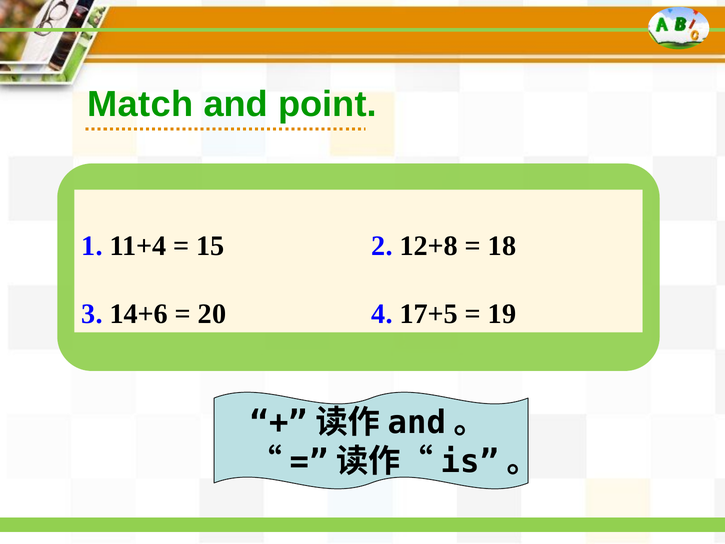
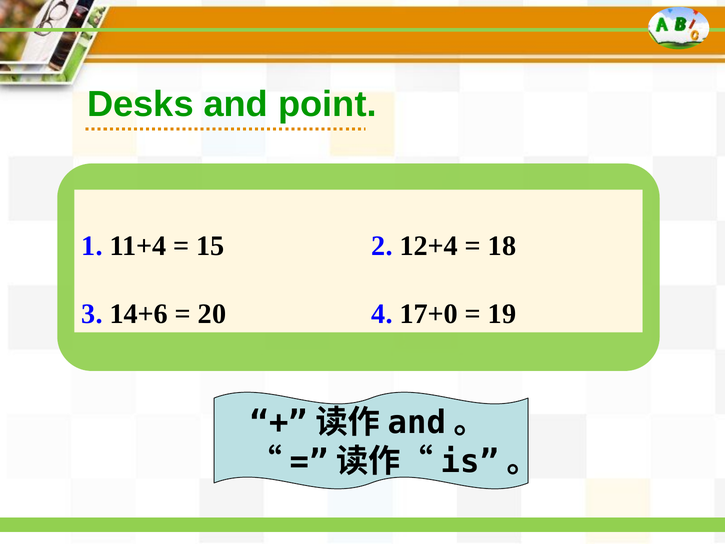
Match: Match -> Desks
12+8: 12+8 -> 12+4
17+5: 17+5 -> 17+0
